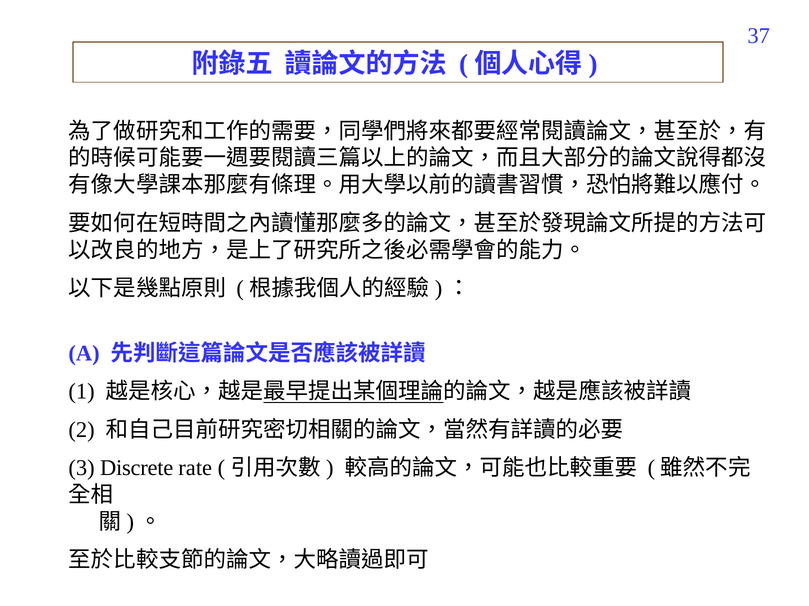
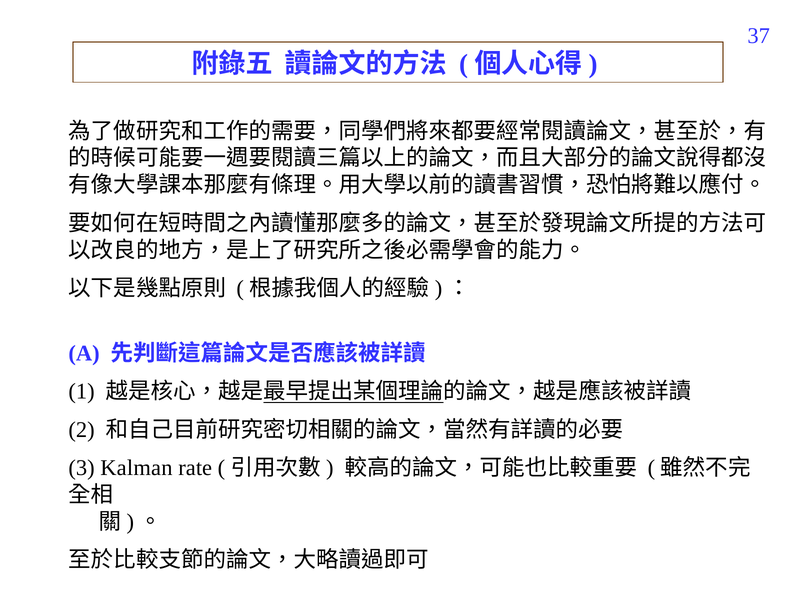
Discrete: Discrete -> Kalman
